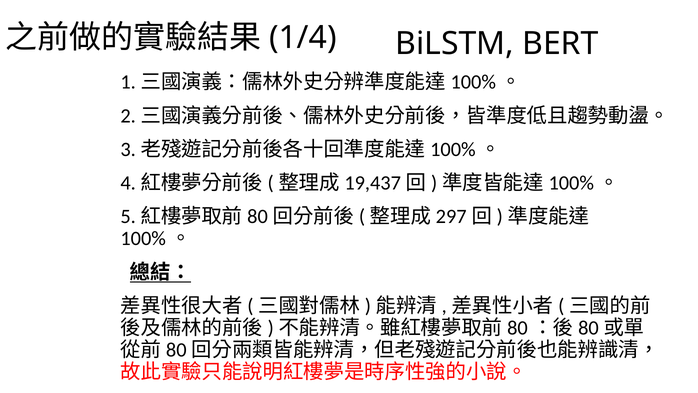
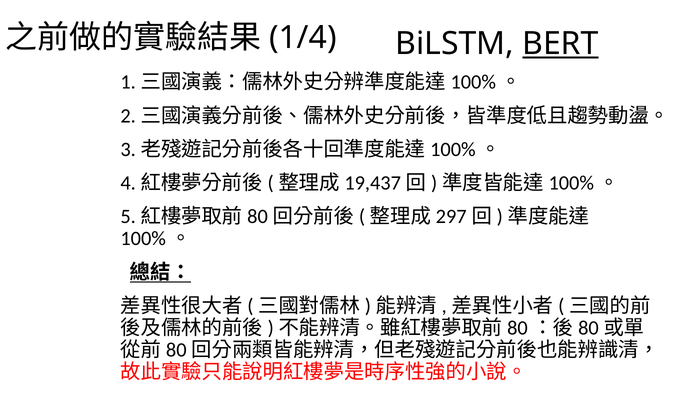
BERT underline: none -> present
